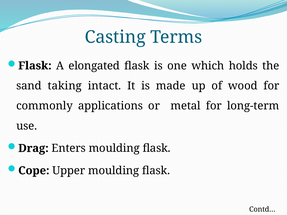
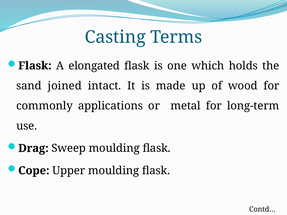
taking: taking -> joined
Enters: Enters -> Sweep
